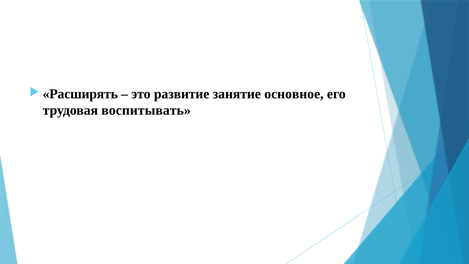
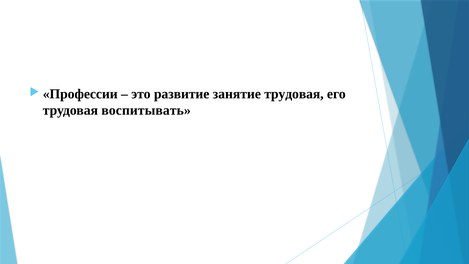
Расширять: Расширять -> Профессии
занятие основное: основное -> трудовая
